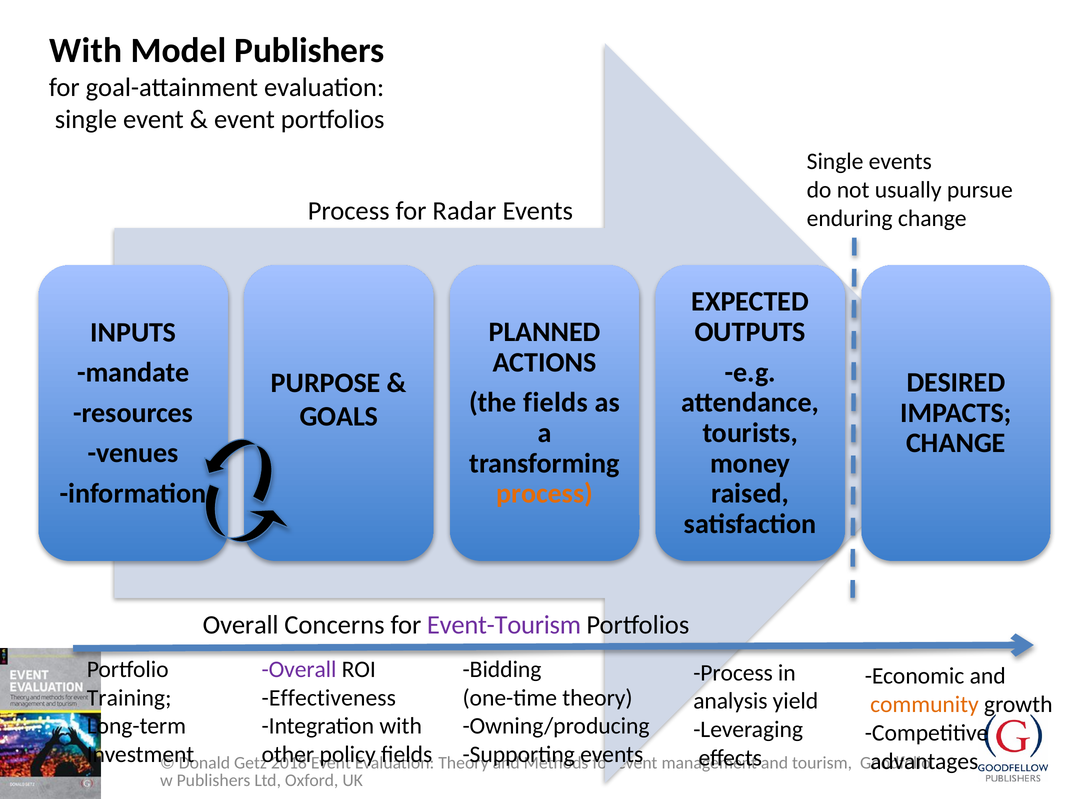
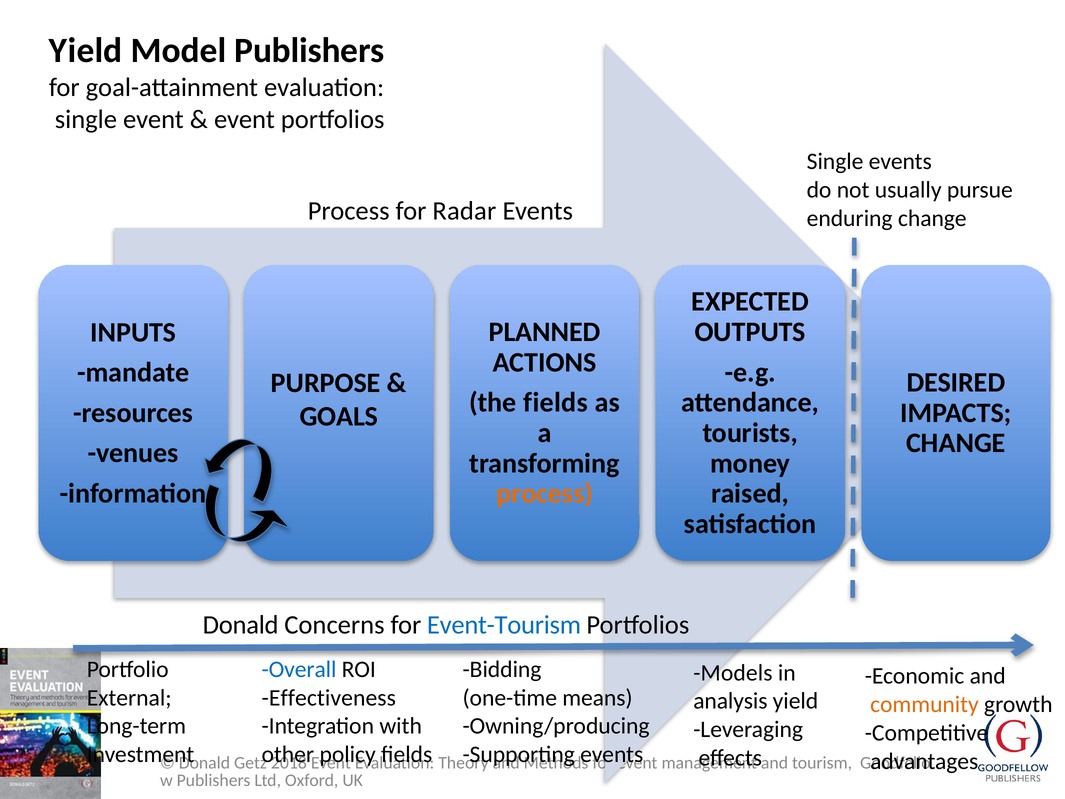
With at (86, 51): With -> Yield
Overall at (241, 625): Overall -> Donald
Event-Tourism colour: purple -> blue
Overall at (299, 669) colour: purple -> blue
Process at (733, 672): Process -> Models
Training: Training -> External
one-time theory: theory -> means
